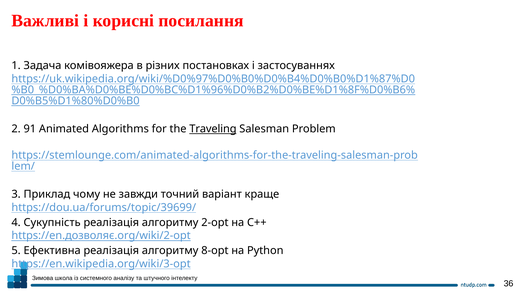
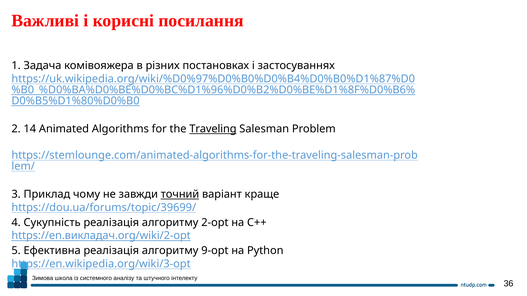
91: 91 -> 14
точний underline: none -> present
https://en.дозволяє.org/wiki/2-opt: https://en.дозволяє.org/wiki/2-opt -> https://en.викладач.org/wiki/2-opt
8-opt: 8-opt -> 9-opt
